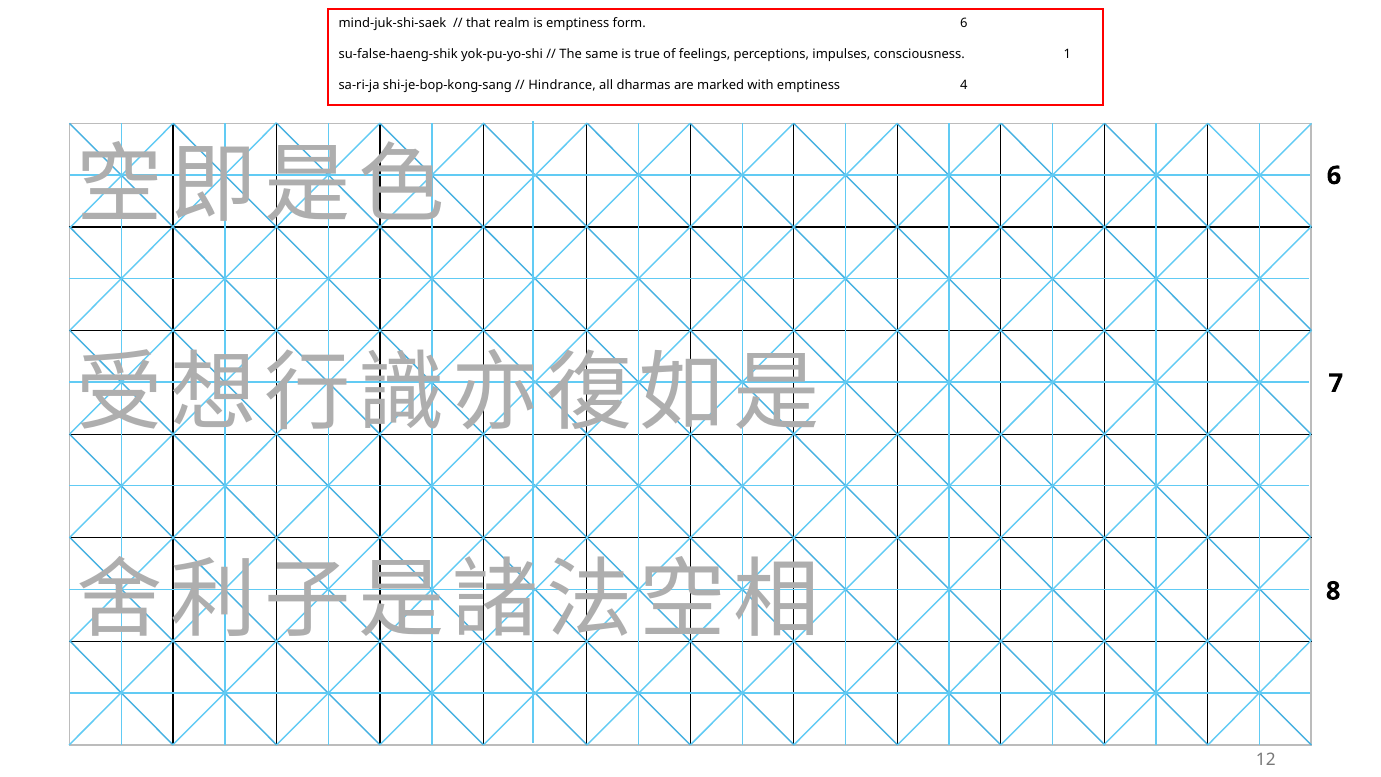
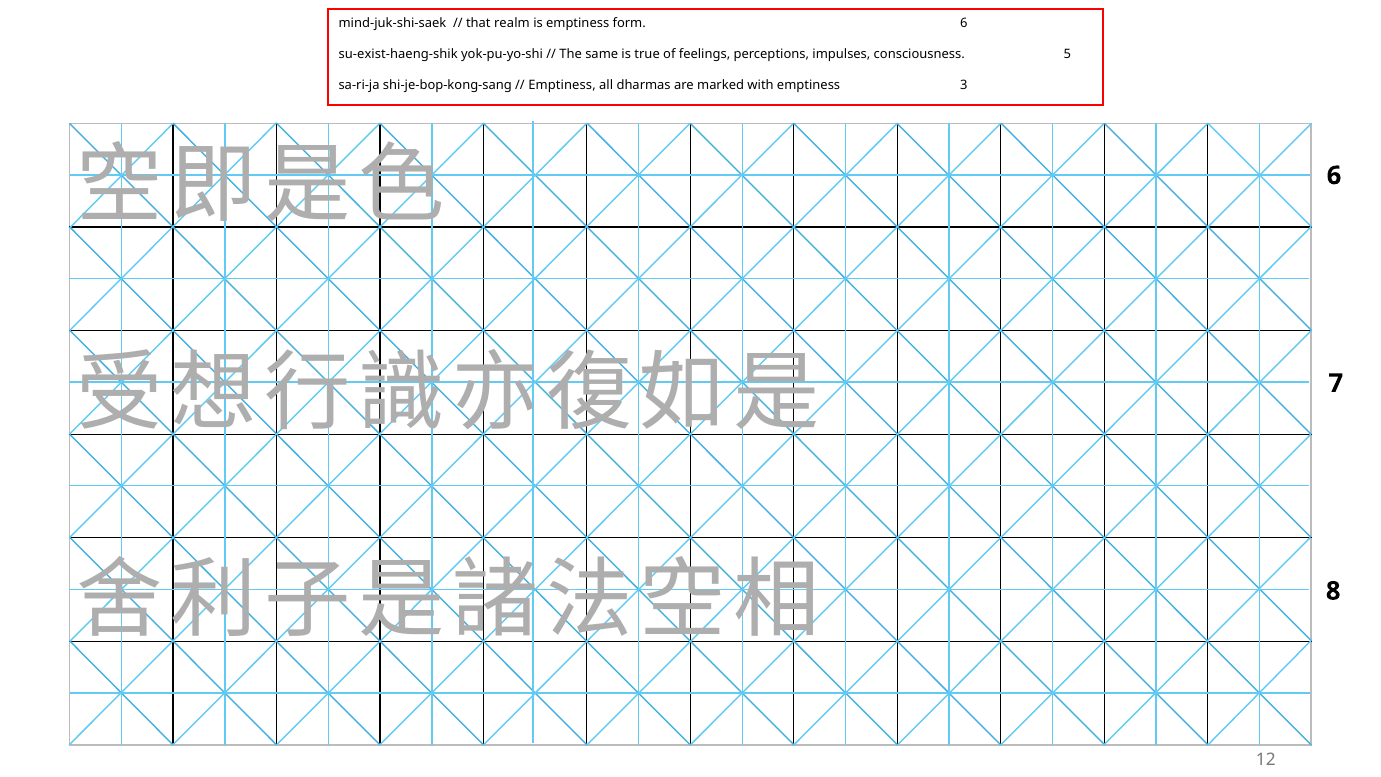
su-false-haeng-shik: su-false-haeng-shik -> su-exist-haeng-shik
1: 1 -> 5
Hindrance at (562, 85): Hindrance -> Emptiness
4: 4 -> 3
